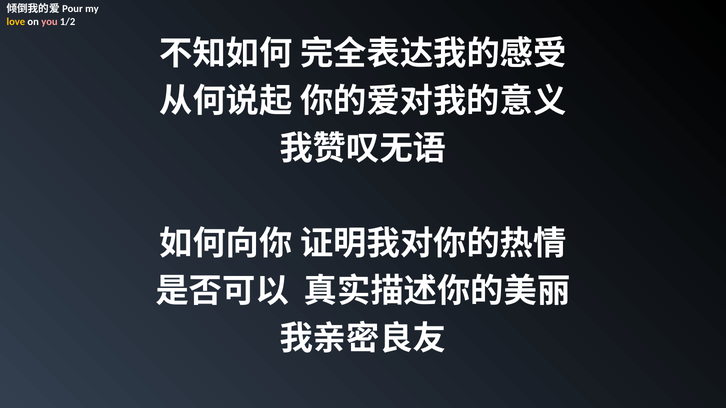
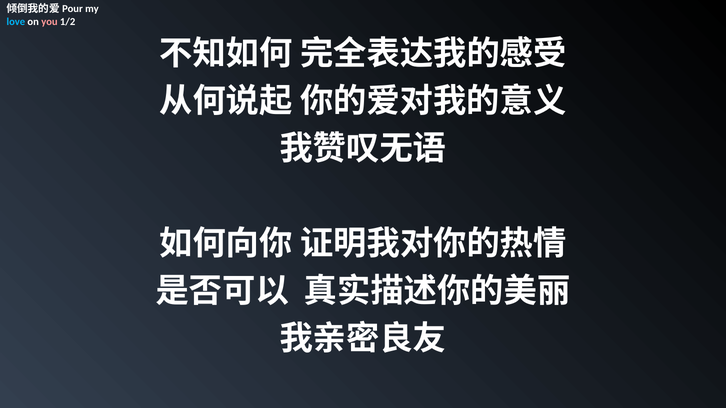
love colour: yellow -> light blue
